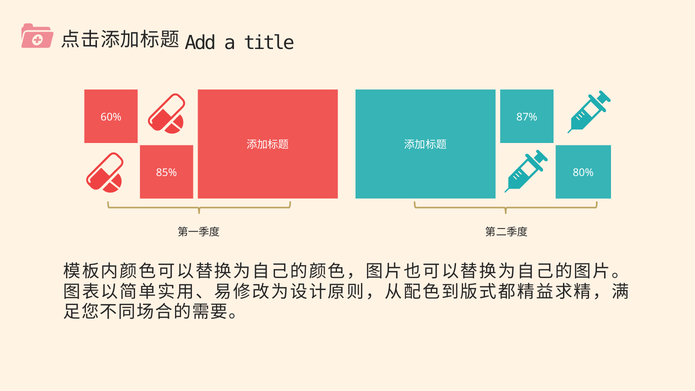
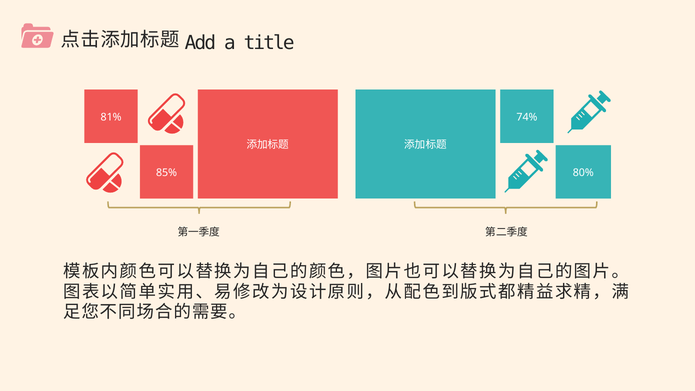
60%: 60% -> 81%
87%: 87% -> 74%
